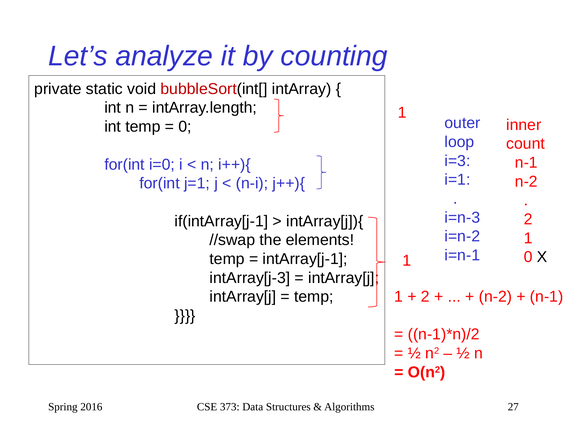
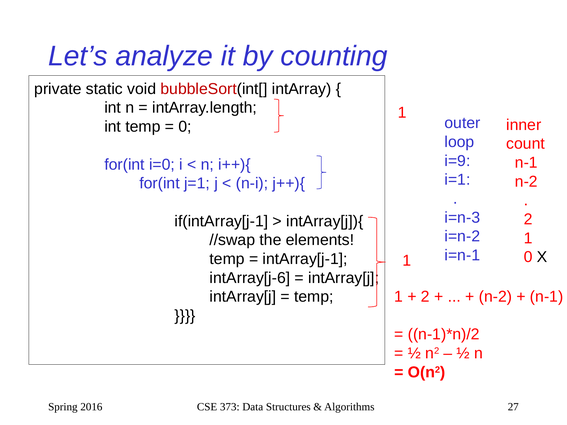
i=3: i=3 -> i=9
intArray[j-3: intArray[j-3 -> intArray[j-6
